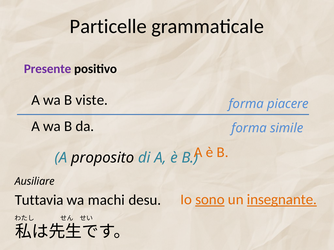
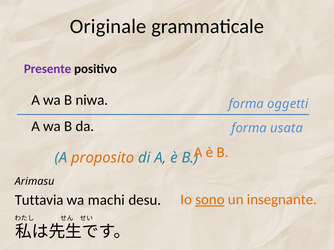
Particelle: Particelle -> Originale
viste: viste -> niwa
piacere: piacere -> oggetti
simile: simile -> usata
proposito colour: black -> orange
Ausiliare: Ausiliare -> Arimasu
insegnante underline: present -> none
